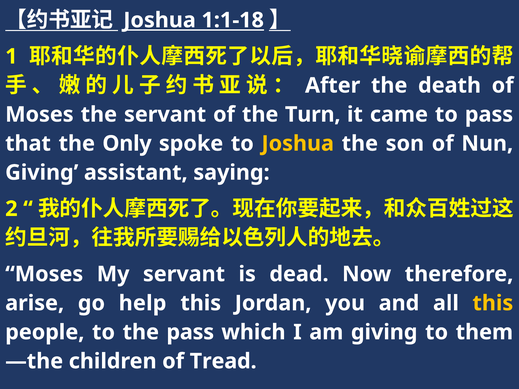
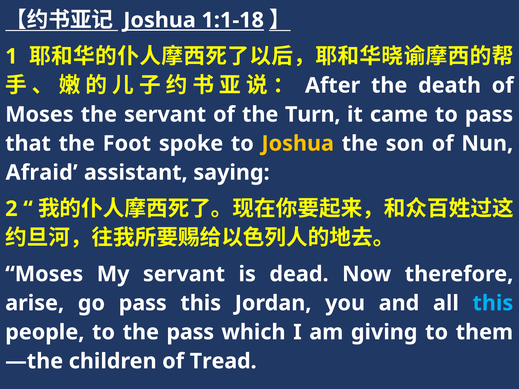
Only: Only -> Foot
Giving at (42, 173): Giving -> Afraid
go help: help -> pass
this at (493, 303) colour: yellow -> light blue
